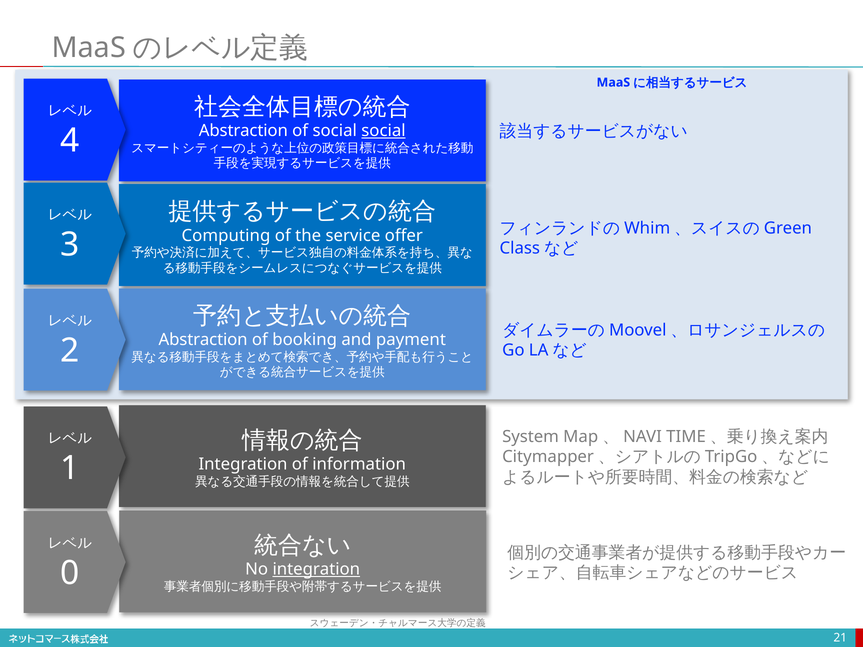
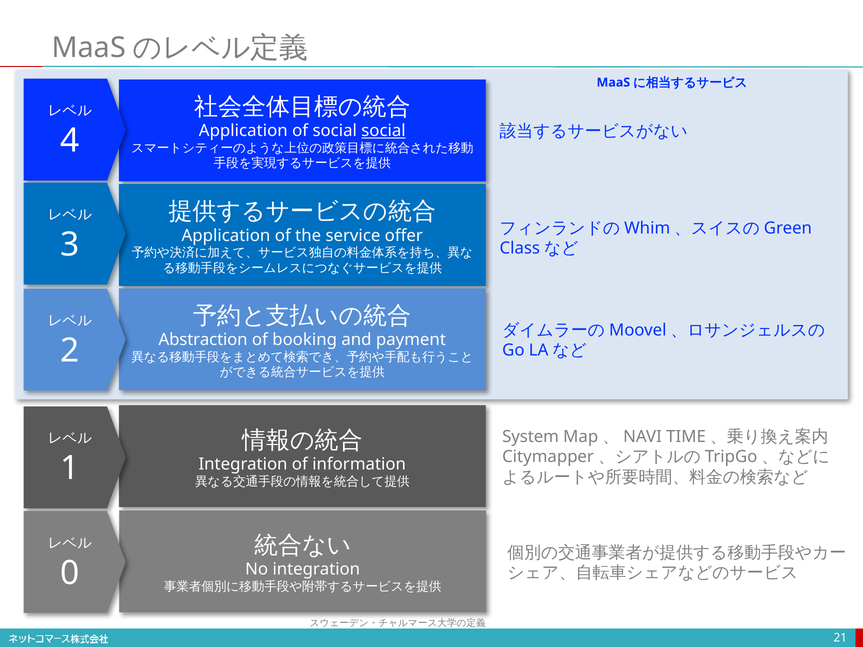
Abstraction at (243, 131): Abstraction -> Application
Computing at (226, 236): Computing -> Application
integration at (316, 570) underline: present -> none
